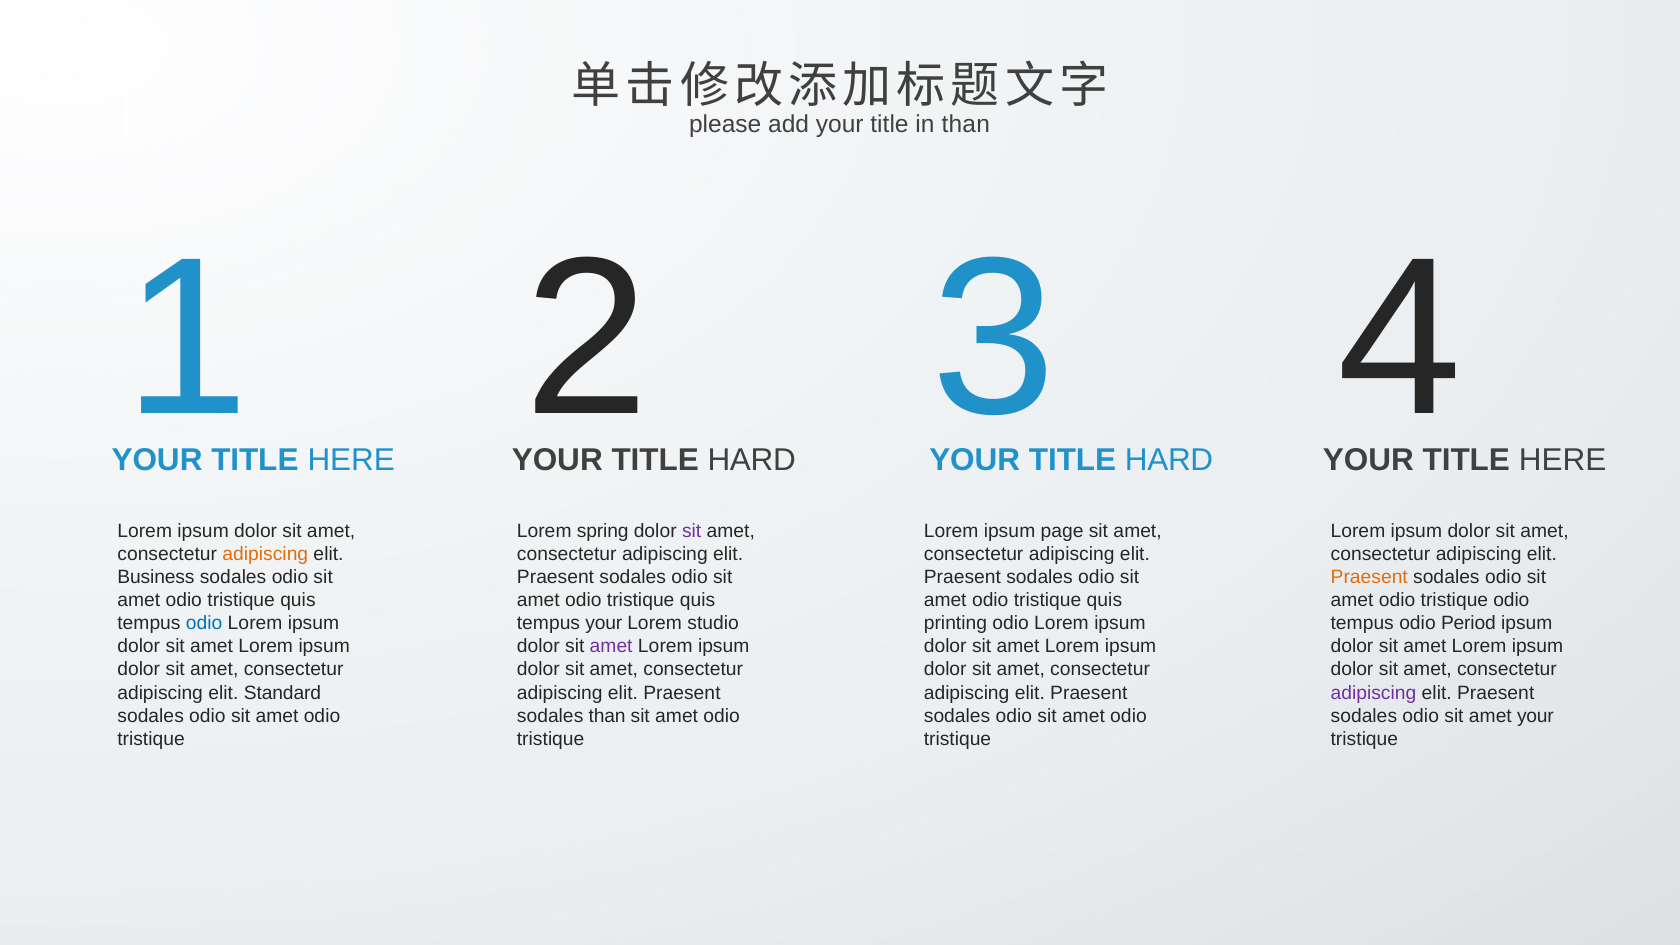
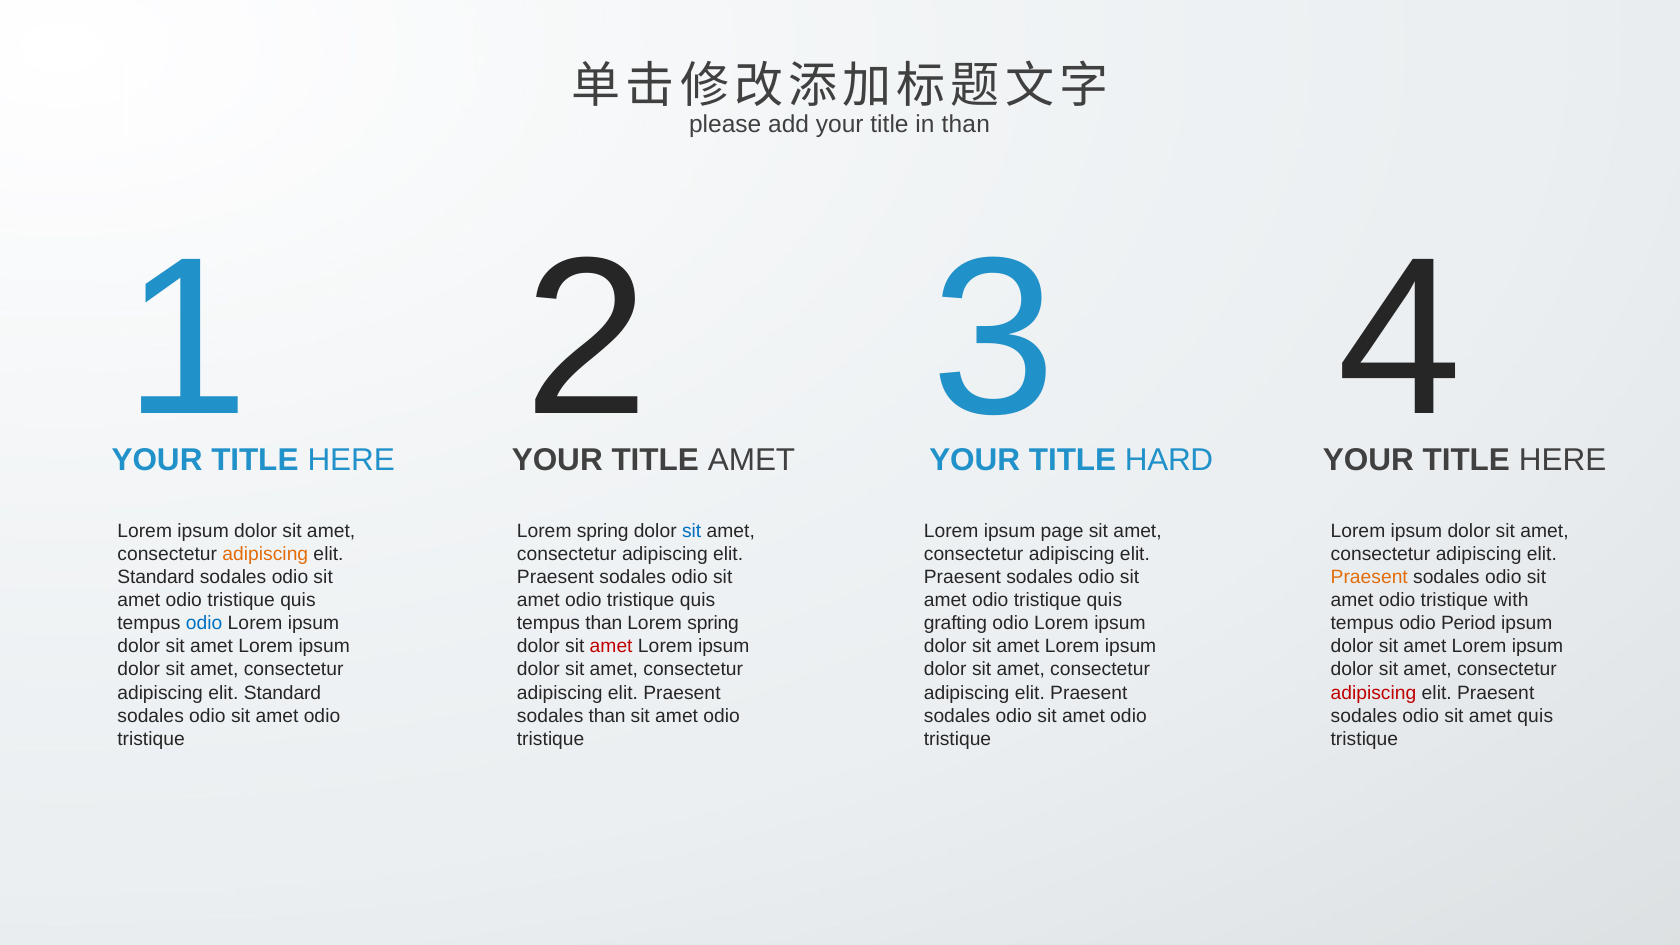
HARD at (752, 460): HARD -> AMET
sit at (692, 531) colour: purple -> blue
Business at (156, 577): Business -> Standard
tristique odio: odio -> with
tempus your: your -> than
studio at (713, 623): studio -> spring
printing: printing -> grafting
amet at (611, 647) colour: purple -> red
adipiscing at (1373, 693) colour: purple -> red
amet your: your -> quis
